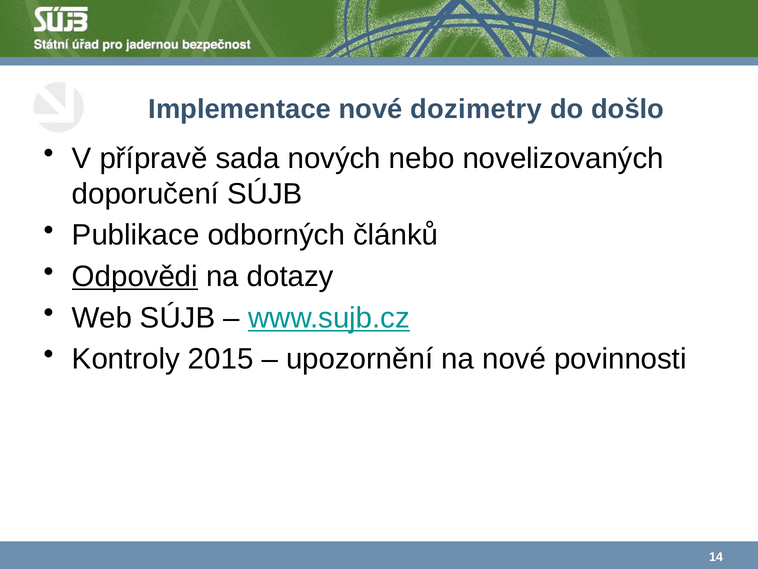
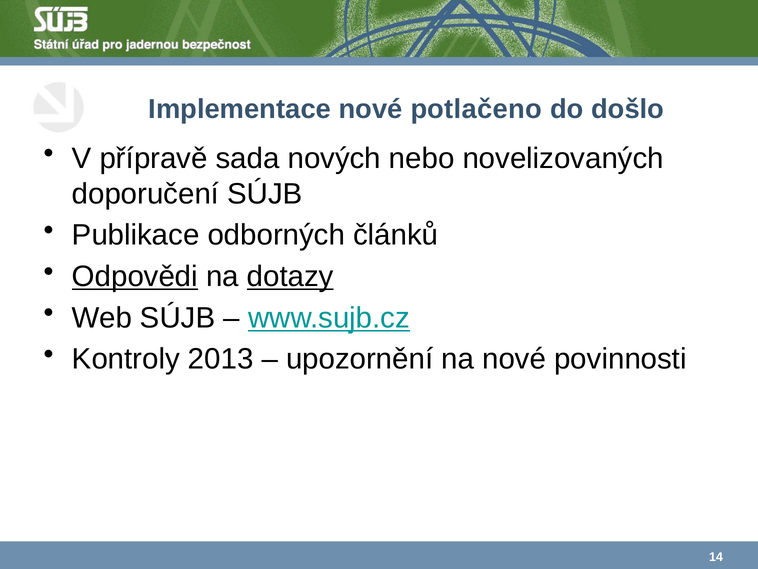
dozimetry: dozimetry -> potlačeno
dotazy underline: none -> present
2015: 2015 -> 2013
